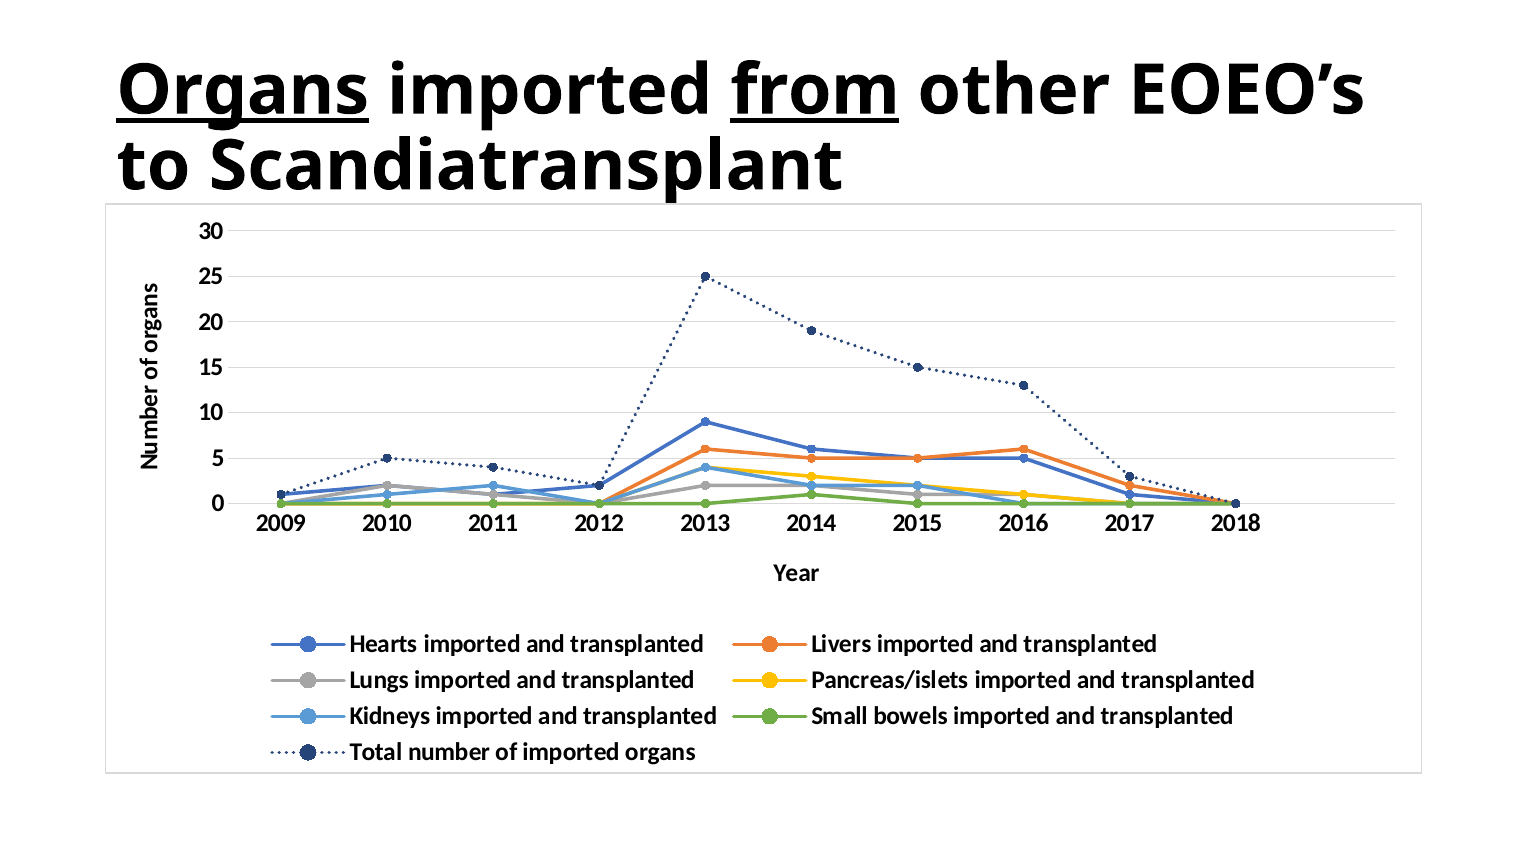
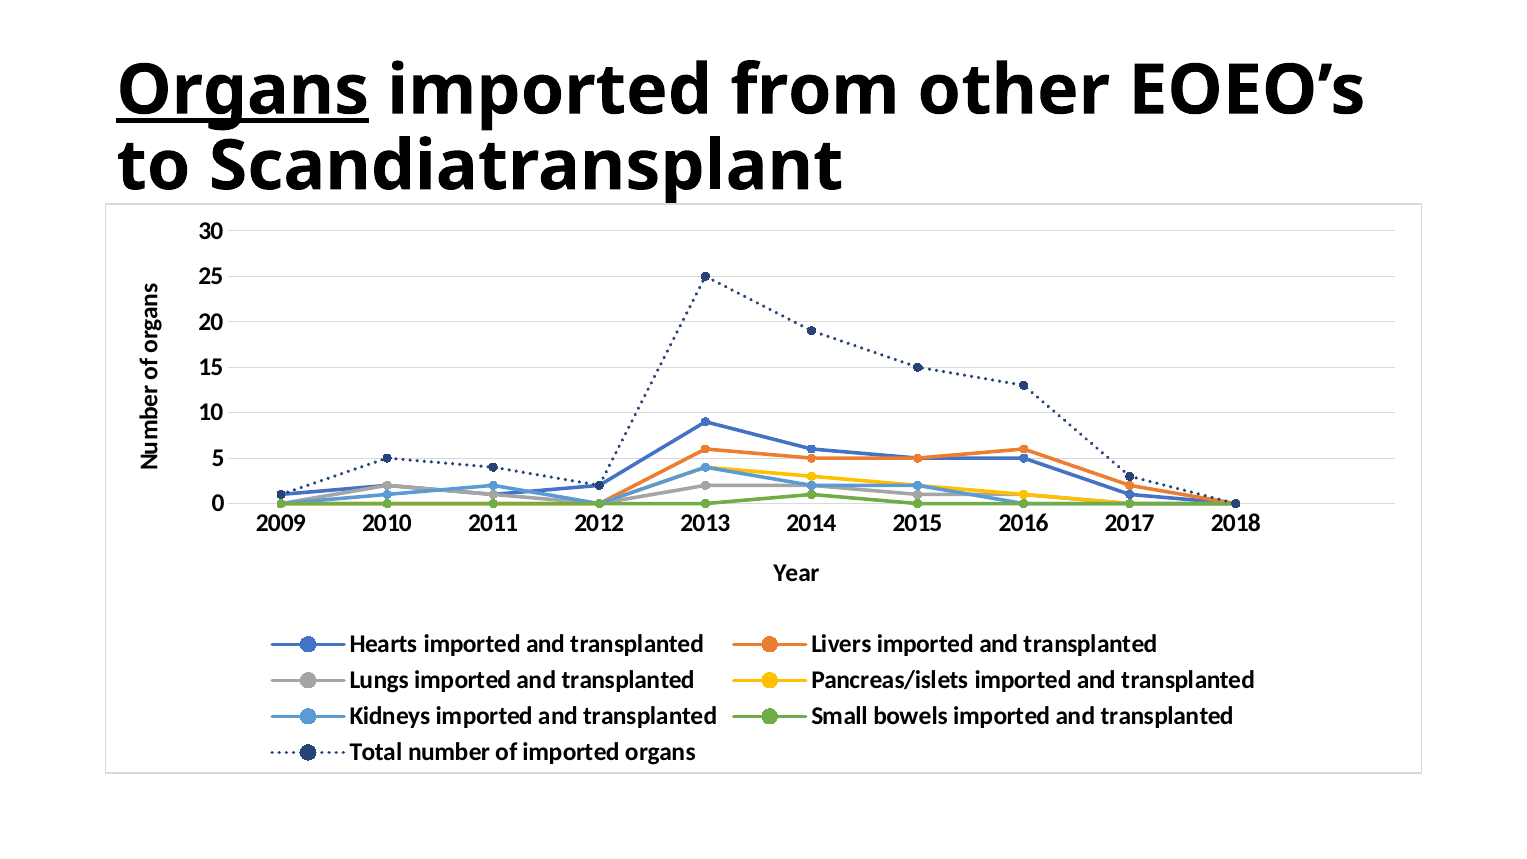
from underline: present -> none
